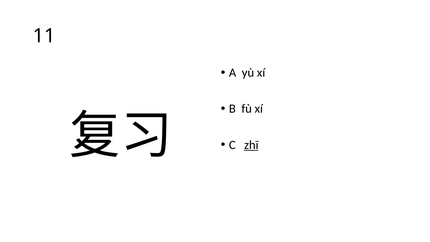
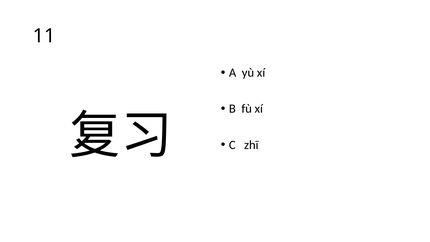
zhī underline: present -> none
